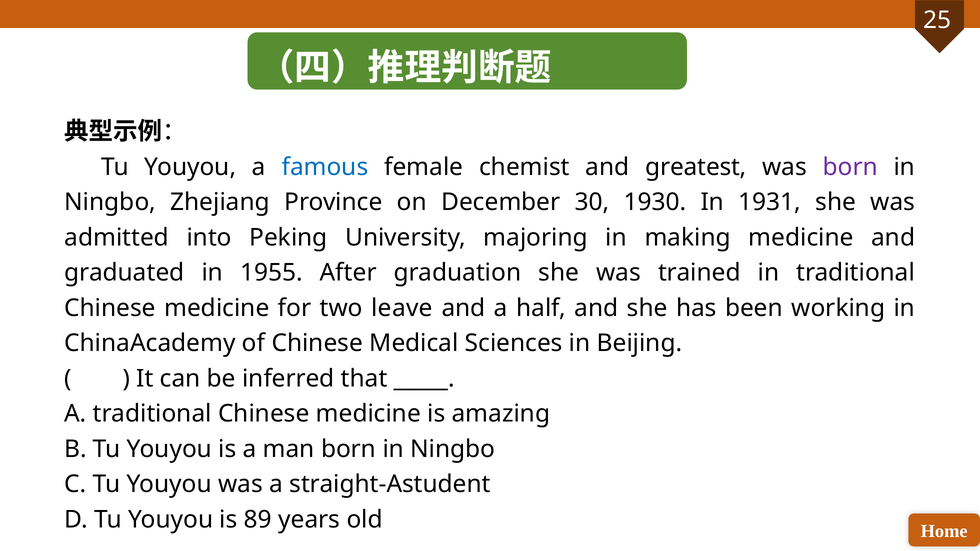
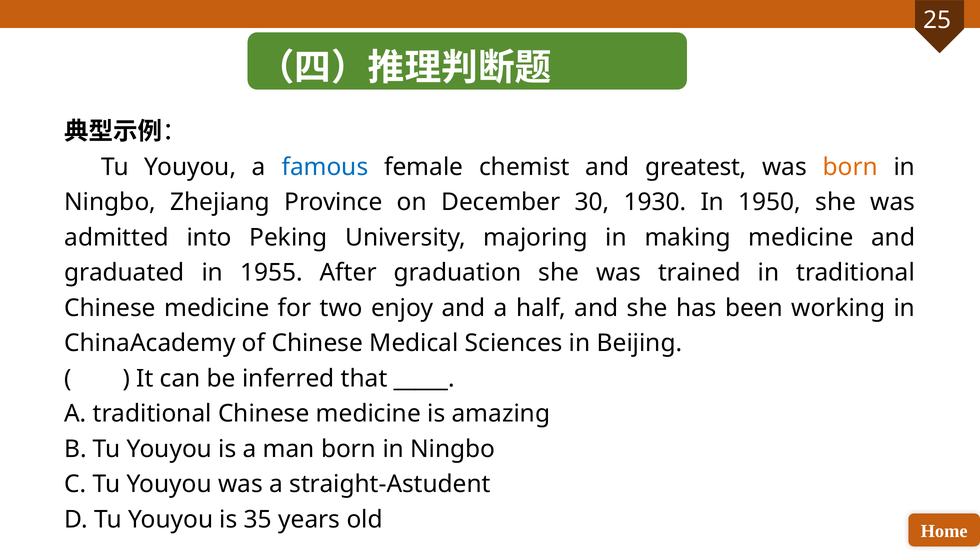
born at (850, 167) colour: purple -> orange
1931: 1931 -> 1950
leave: leave -> enjoy
89: 89 -> 35
